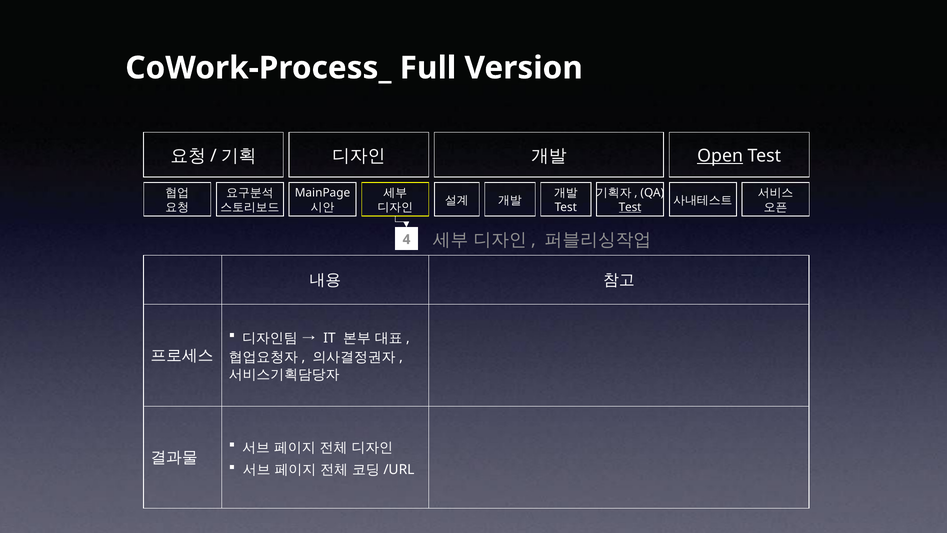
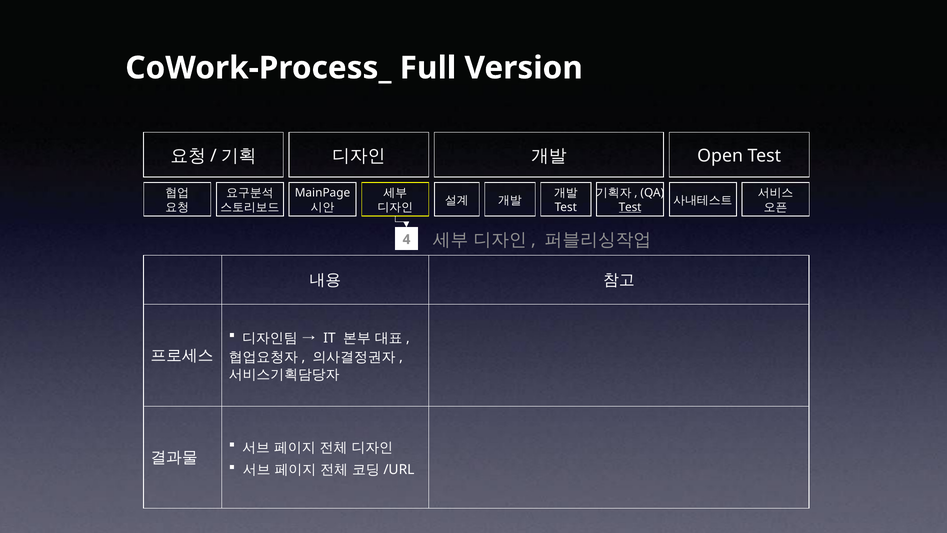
Open underline: present -> none
